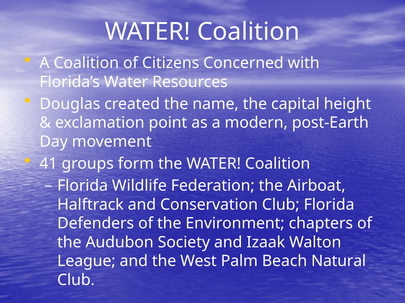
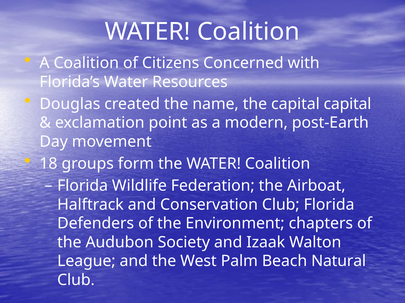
capital height: height -> capital
41: 41 -> 18
